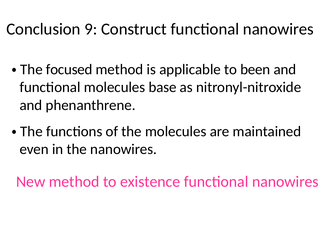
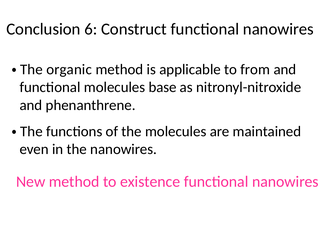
9: 9 -> 6
focused: focused -> organic
been: been -> from
